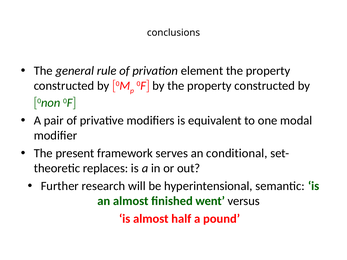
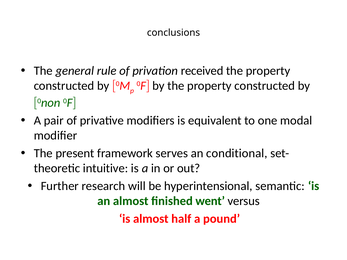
element: element -> received
replaces: replaces -> intuitive
